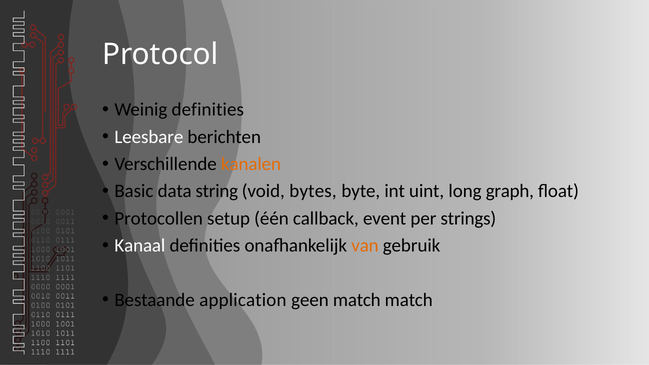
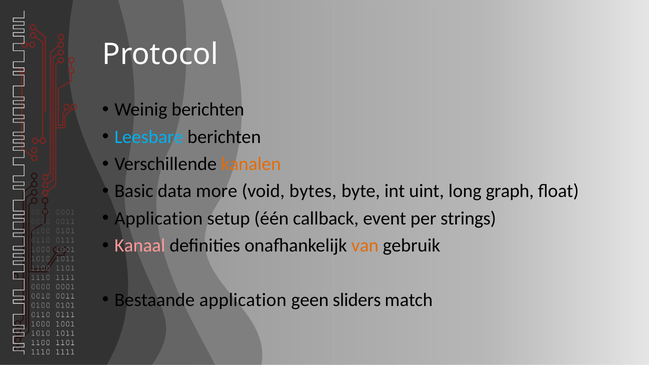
Weinig definities: definities -> berichten
Leesbare colour: white -> light blue
string: string -> more
Protocollen at (159, 218): Protocollen -> Application
Kanaal colour: white -> pink
geen match: match -> sliders
